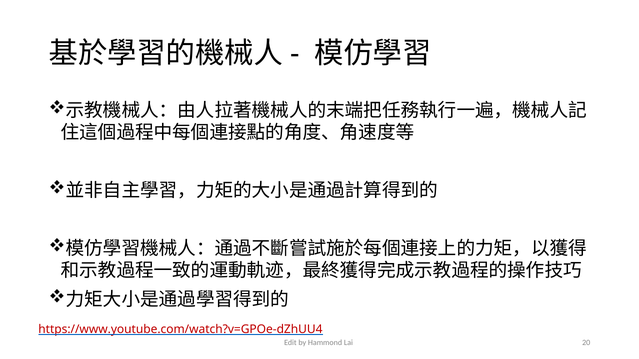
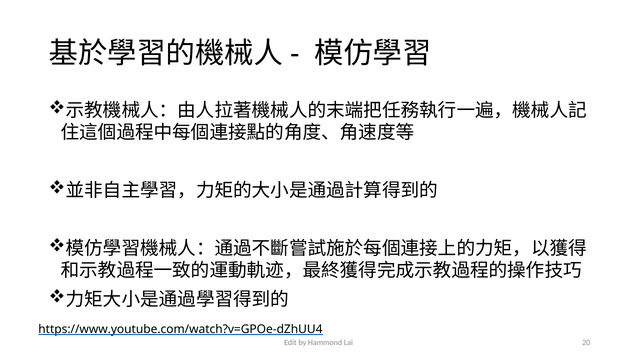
https://www.youtube.com/watch?v=GPOe-dZhUU4 colour: red -> black
